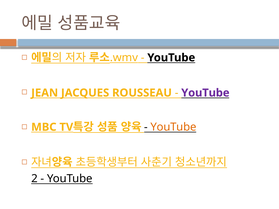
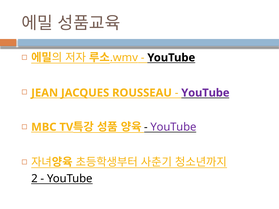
YouTube at (173, 127) colour: orange -> purple
